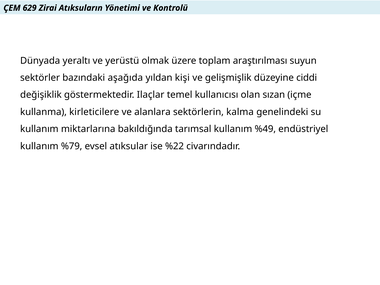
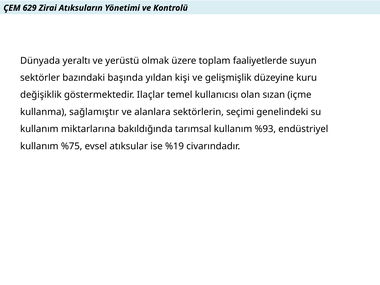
araştırılması: araştırılması -> faaliyetlerde
aşağıda: aşağıda -> başında
ciddi: ciddi -> kuru
kirleticilere: kirleticilere -> sağlamıştır
kalma: kalma -> seçimi
%49: %49 -> %93
%79: %79 -> %75
%22: %22 -> %19
